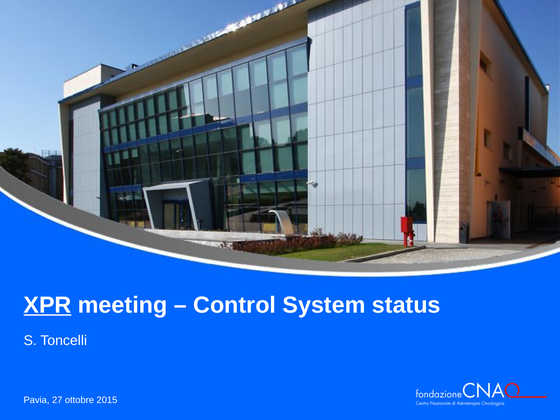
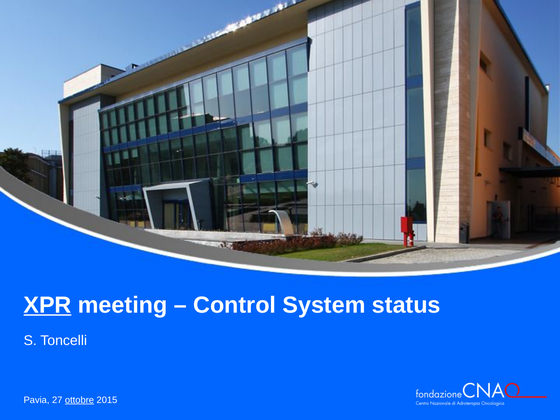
ottobre underline: none -> present
